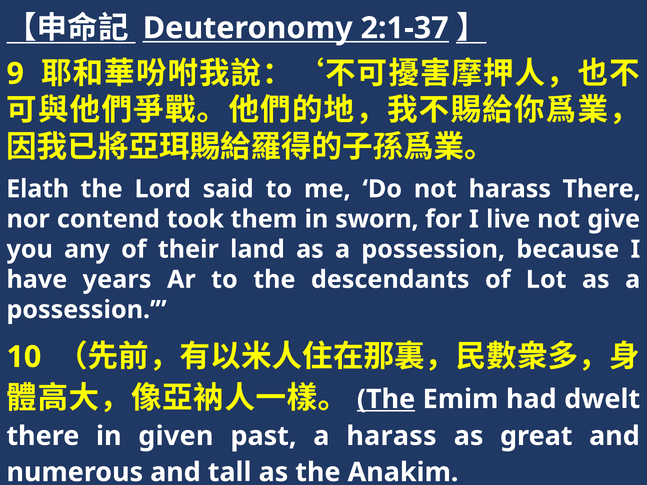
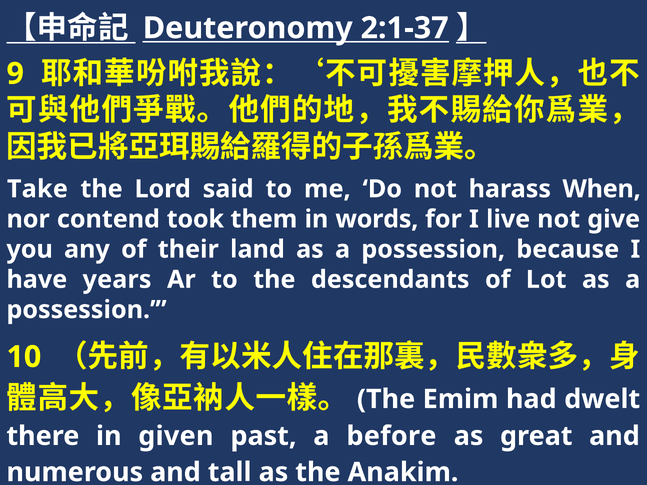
Elath: Elath -> Take
harass There: There -> When
sworn: sworn -> words
The at (386, 399) underline: present -> none
a harass: harass -> before
